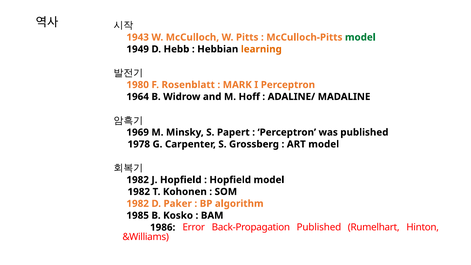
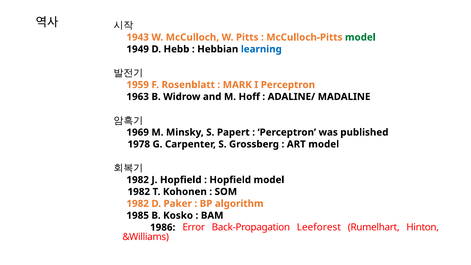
learning colour: orange -> blue
1980: 1980 -> 1959
1964: 1964 -> 1963
Back-Propagation Published: Published -> Leeforest
